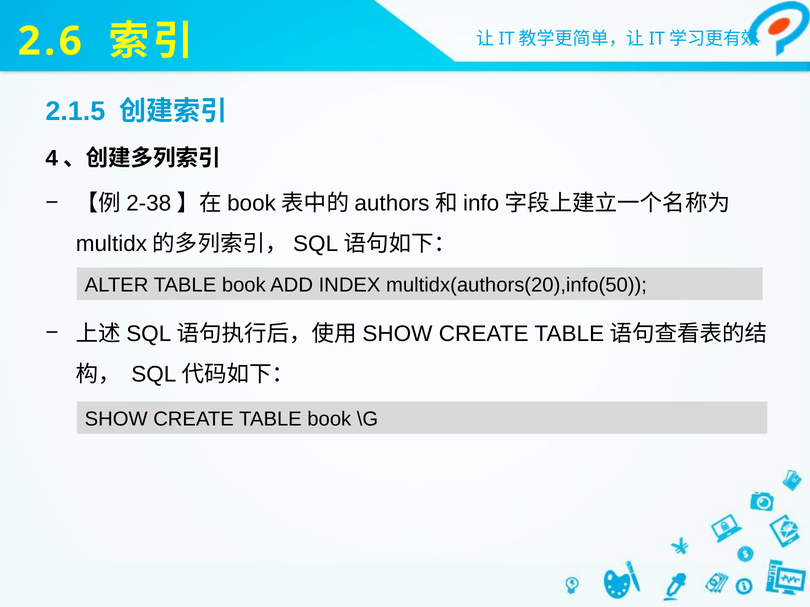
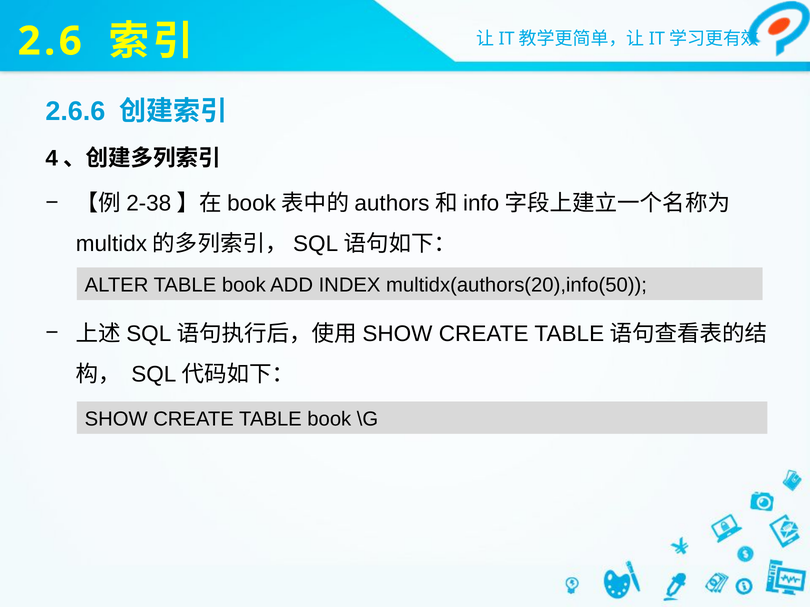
2.1.5: 2.1.5 -> 2.6.6
